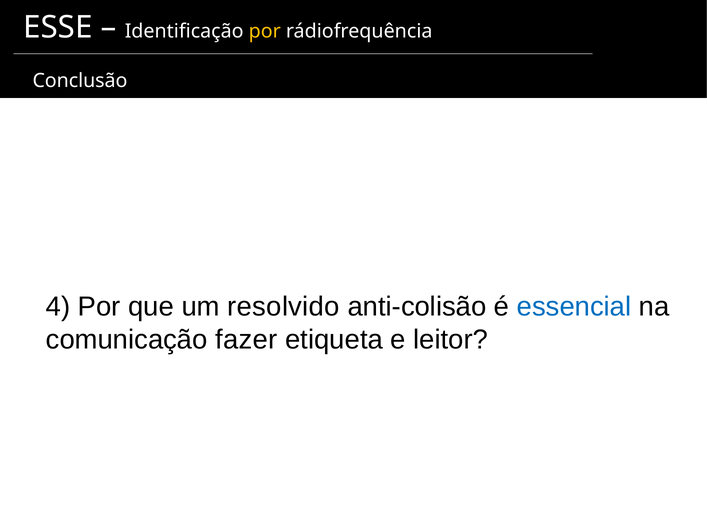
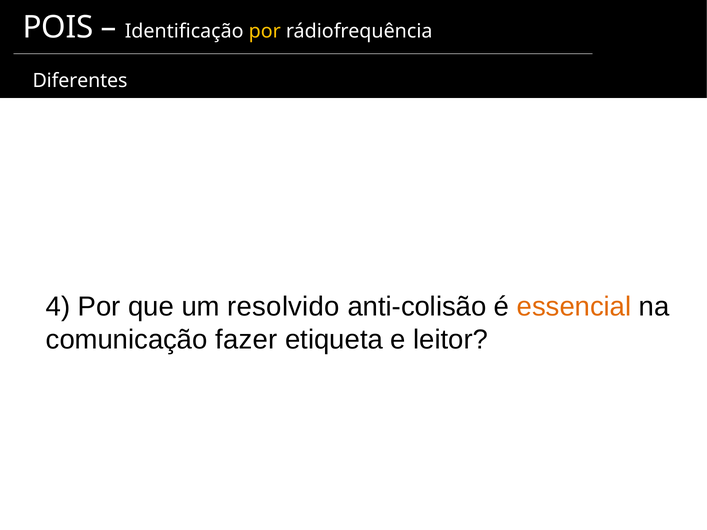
ESSE: ESSE -> POIS
Conclusão: Conclusão -> Diferentes
essencial colour: blue -> orange
